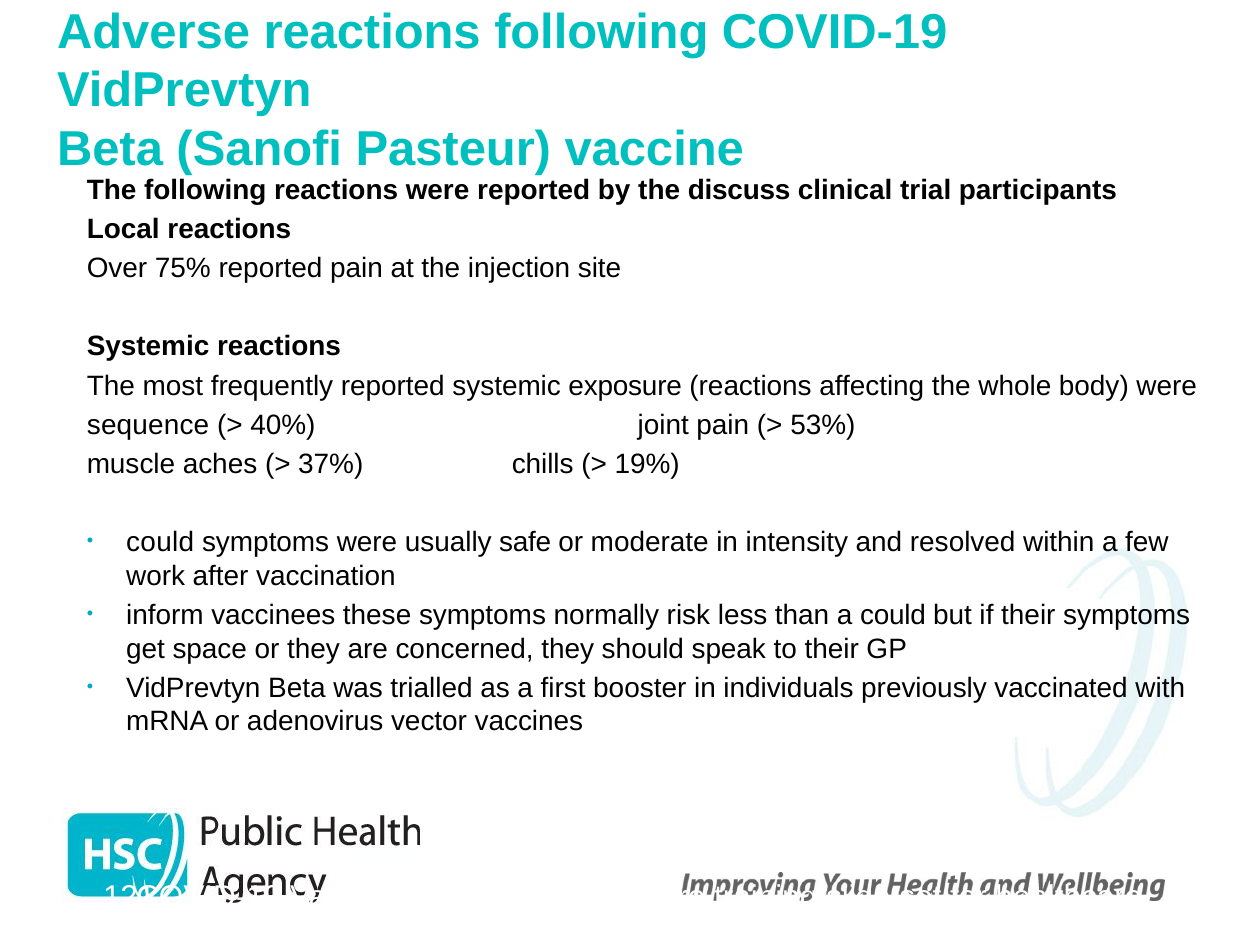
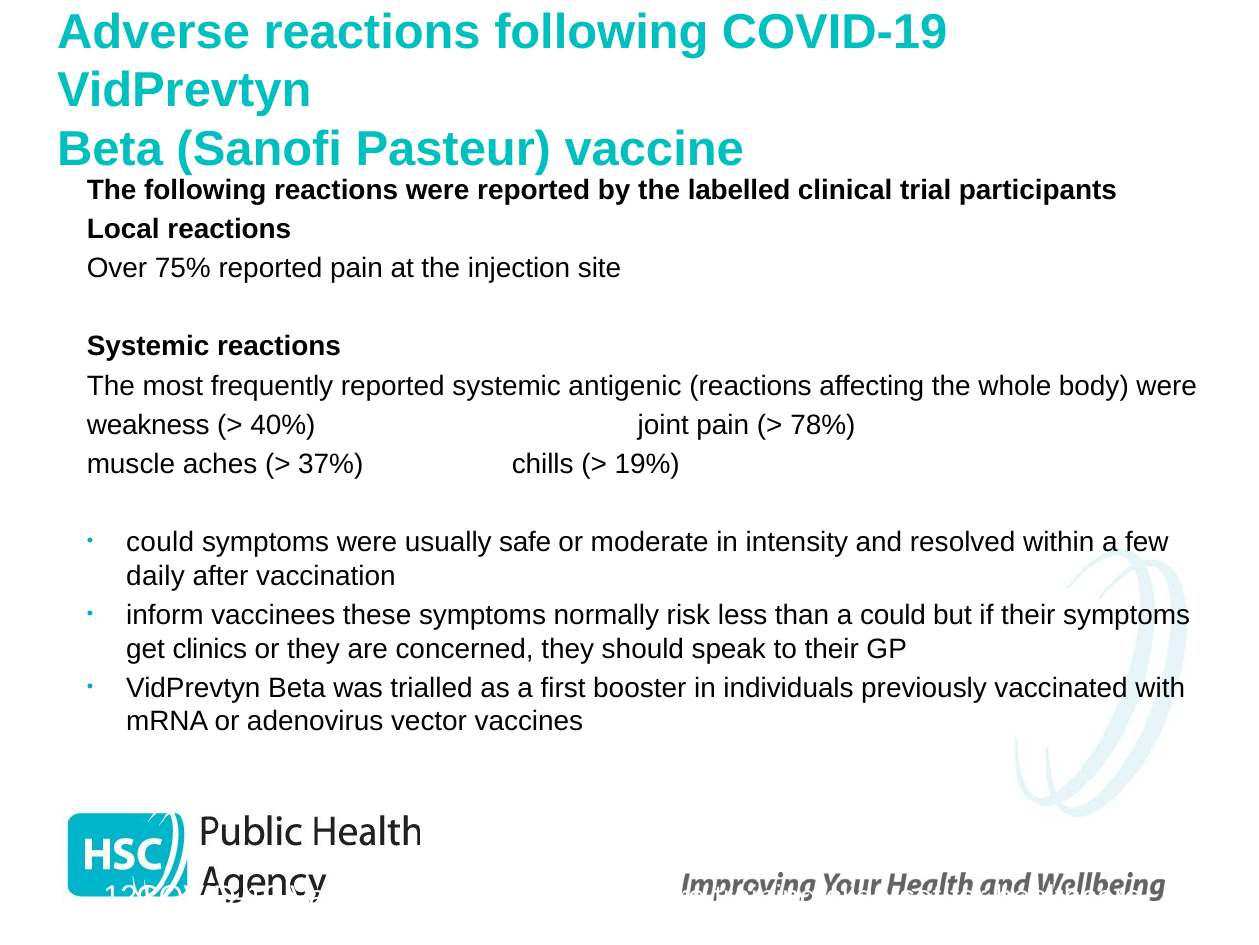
discuss: discuss -> labelled
exposure: exposure -> antigenic
sequence: sequence -> weakness
53%: 53% -> 78%
work: work -> daily
space: space -> clinics
